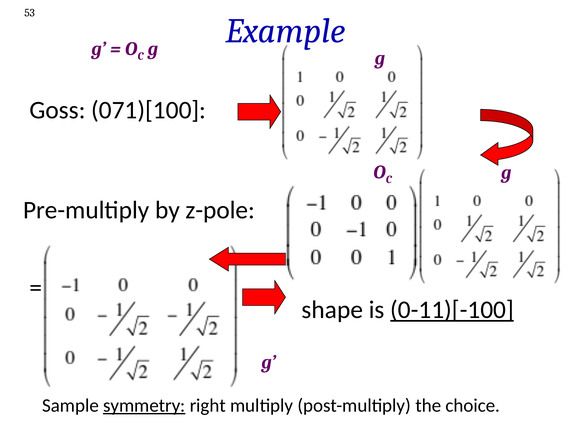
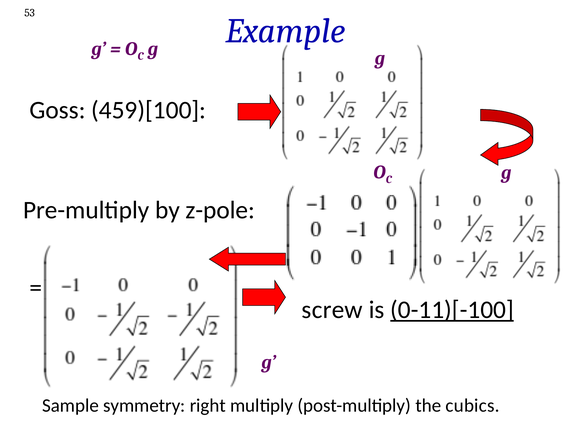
071)[100: 071)[100 -> 459)[100
shape: shape -> screw
symmetry underline: present -> none
choice: choice -> cubics
